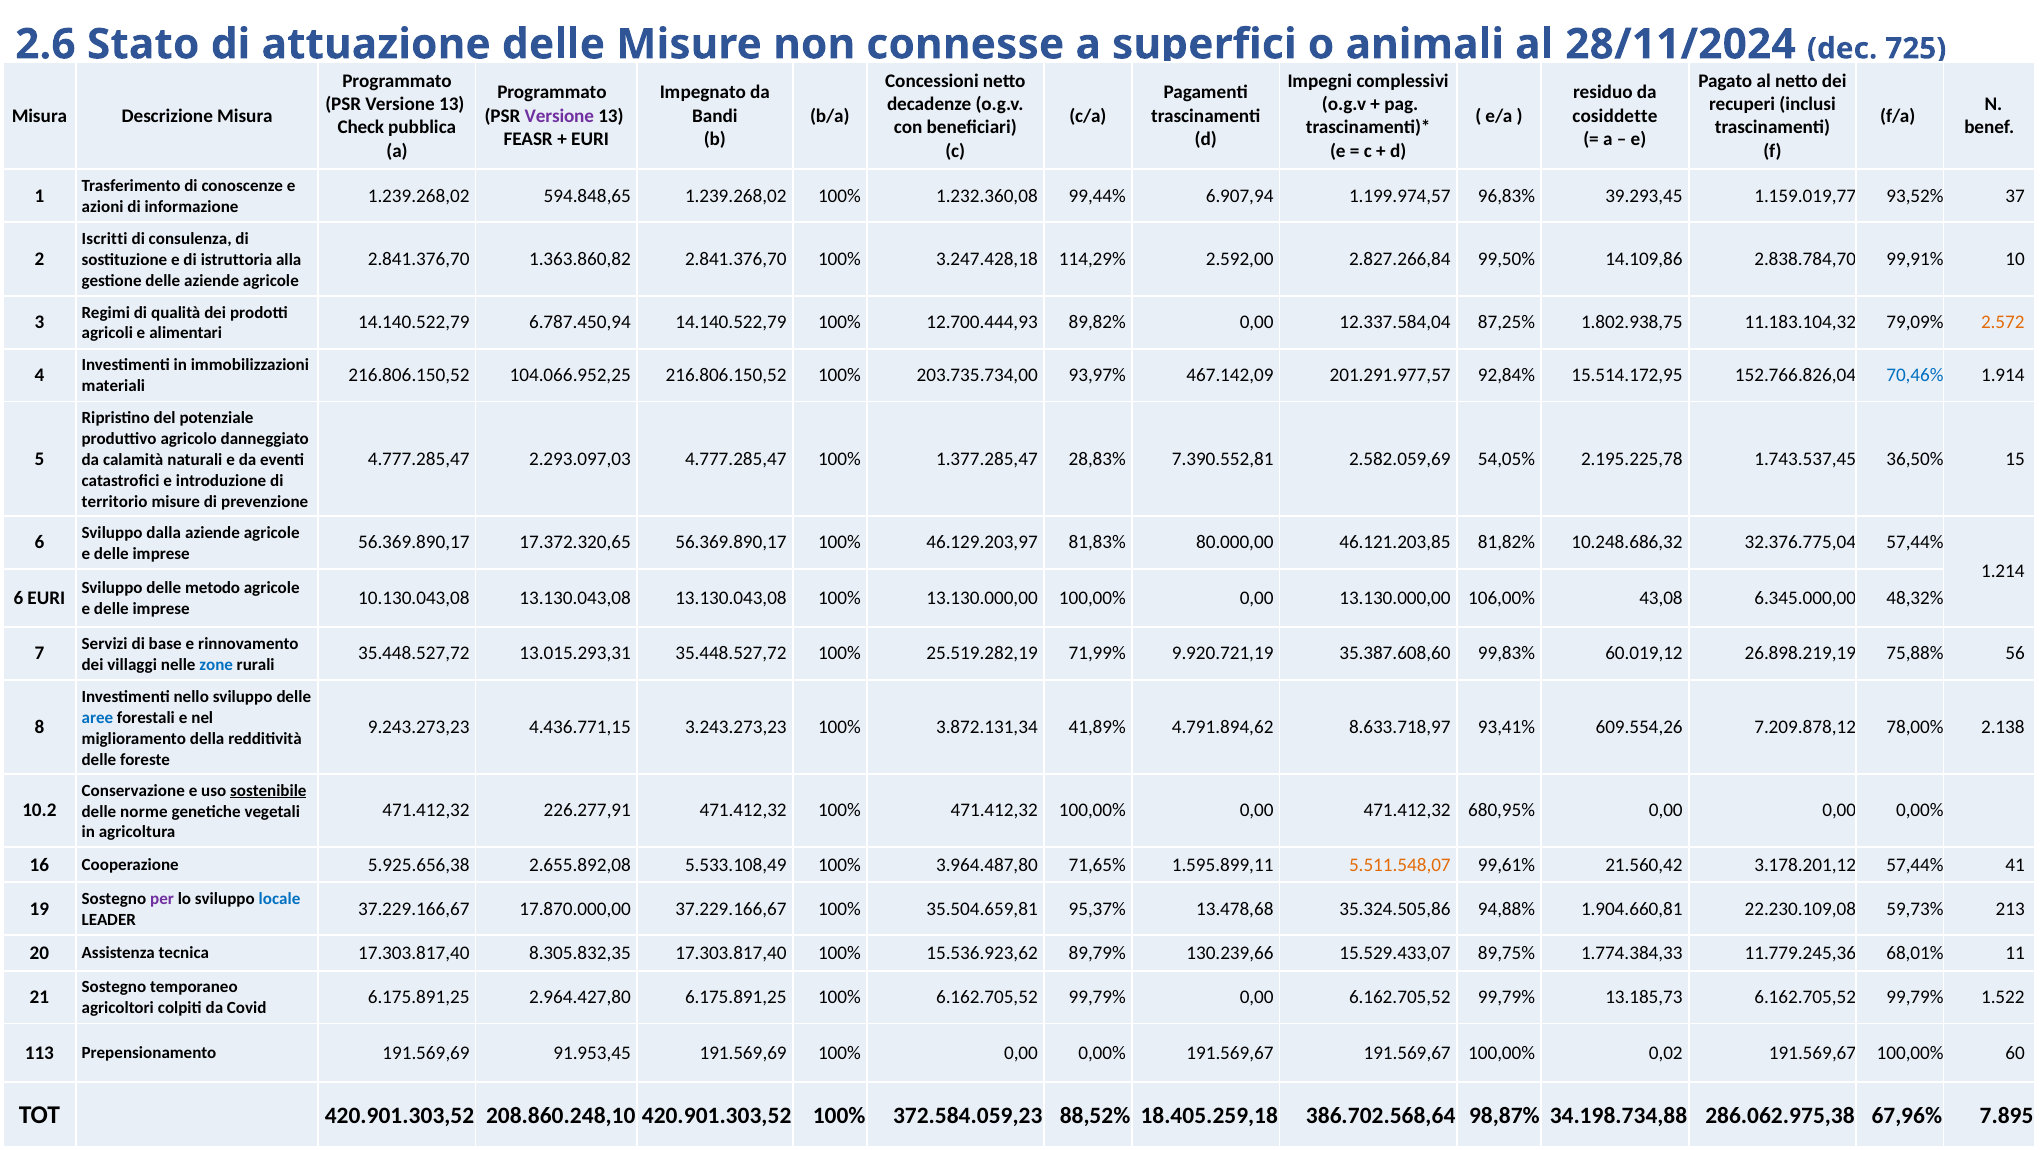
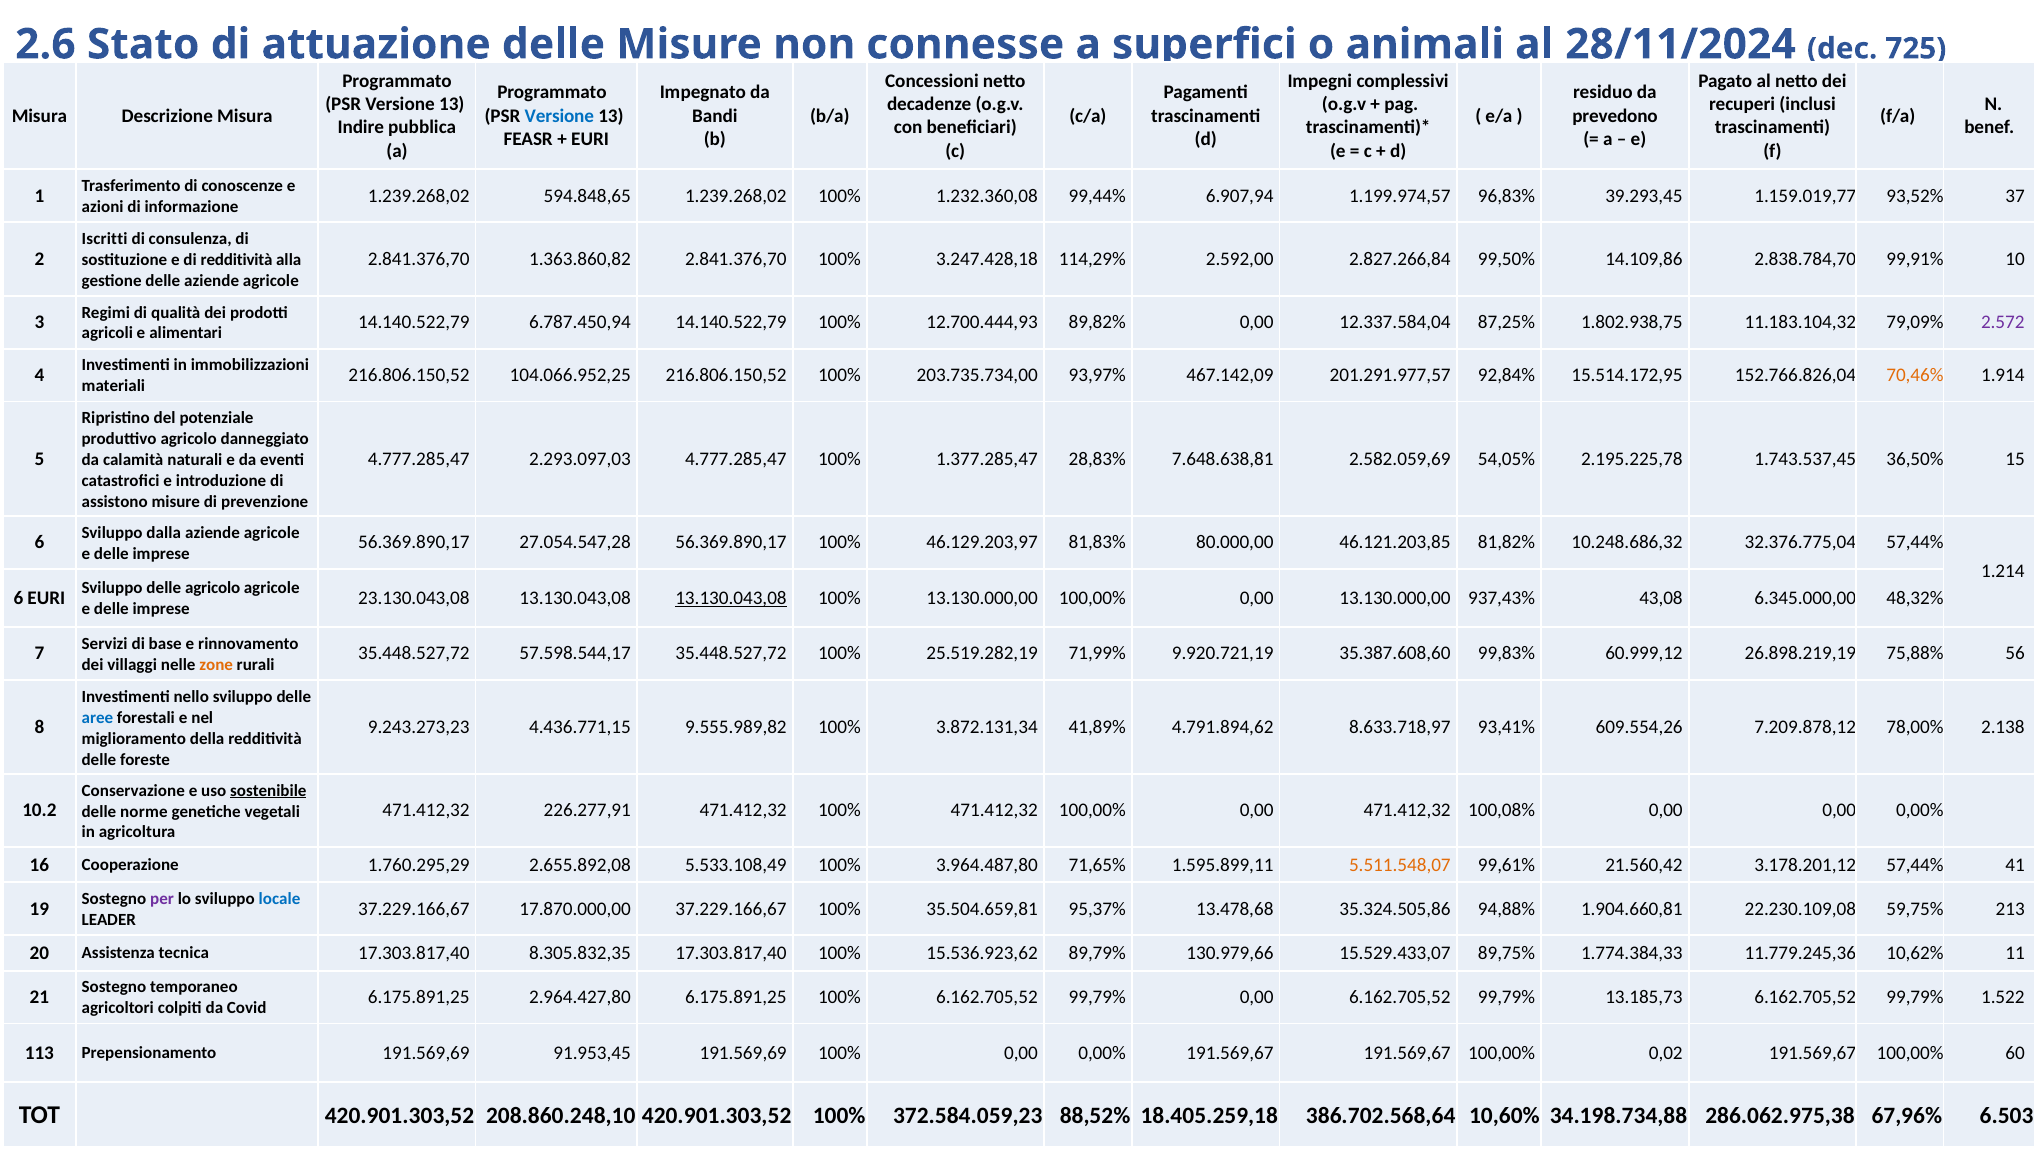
Versione at (559, 116) colour: purple -> blue
cosiddette: cosiddette -> prevedono
Check: Check -> Indire
di istruttoria: istruttoria -> redditività
2.572 colour: orange -> purple
70,46% colour: blue -> orange
7.390.552,81: 7.390.552,81 -> 7.648.638,81
territorio: territorio -> assistono
17.372.320,65: 17.372.320,65 -> 27.054.547,28
delle metodo: metodo -> agricolo
10.130.043,08: 10.130.043,08 -> 23.130.043,08
13.130.043,08 at (731, 598) underline: none -> present
106,00%: 106,00% -> 937,43%
13.015.293,31: 13.015.293,31 -> 57.598.544,17
60.019,12: 60.019,12 -> 60.999,12
zone colour: blue -> orange
3.243.273,23: 3.243.273,23 -> 9.555.989,82
680,95%: 680,95% -> 100,08%
5.925.656,38: 5.925.656,38 -> 1.760.295,29
59,73%: 59,73% -> 59,75%
130.239,66: 130.239,66 -> 130.979,66
68,01%: 68,01% -> 10,62%
98,87%: 98,87% -> 10,60%
7.895: 7.895 -> 6.503
